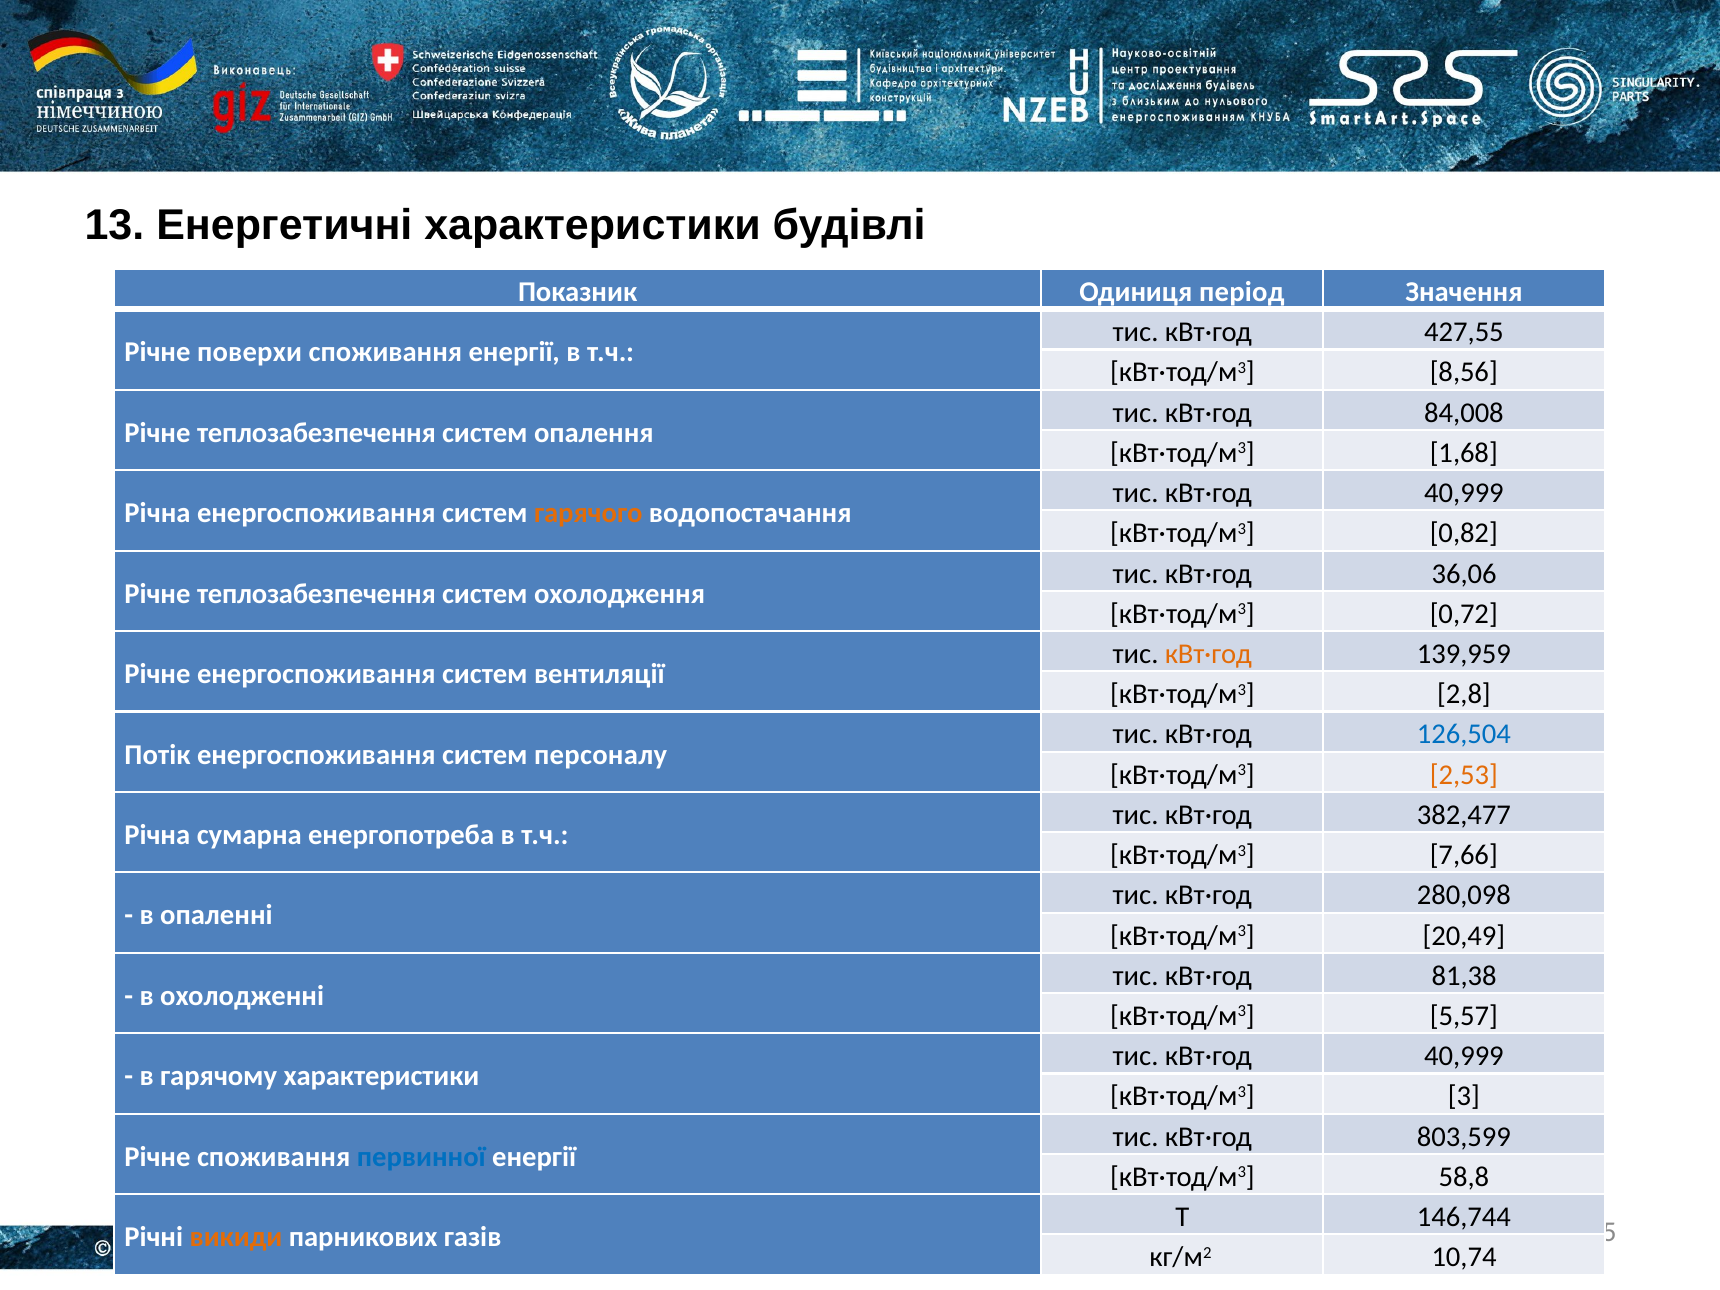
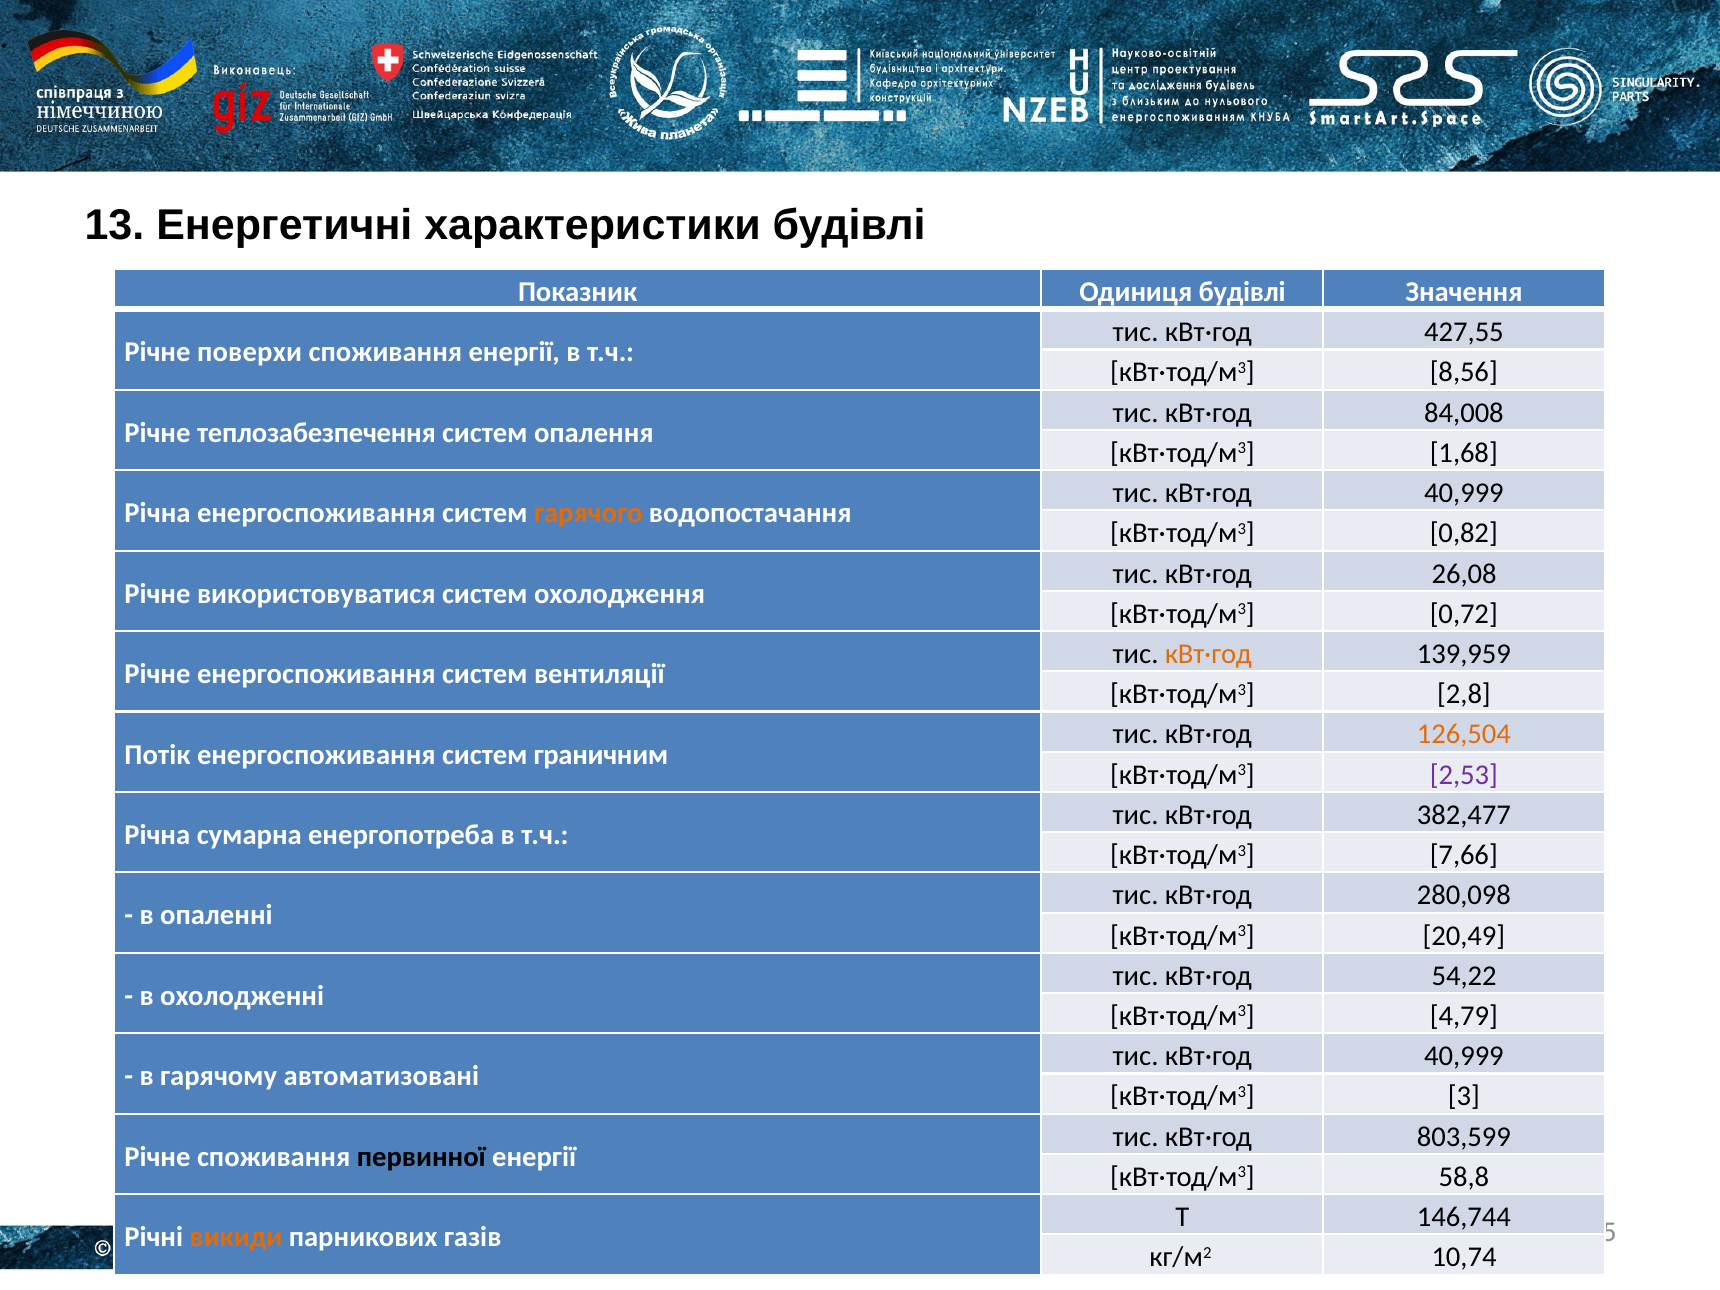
Одиниця період: період -> будівлі
36,06: 36,06 -> 26,08
теплозабезпечення at (316, 594): теплозабезпечення -> використовуватися
126,504 colour: blue -> orange
персоналу: персоналу -> граничним
2,53 colour: orange -> purple
81,38: 81,38 -> 54,22
5,57: 5,57 -> 4,79
гарячому характеристики: характеристики -> автоматизовані
первинної colour: blue -> black
